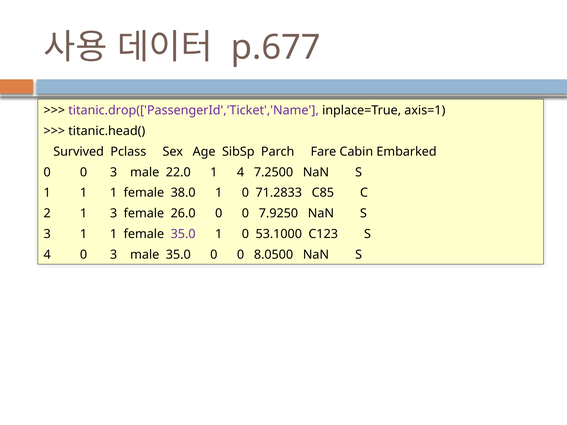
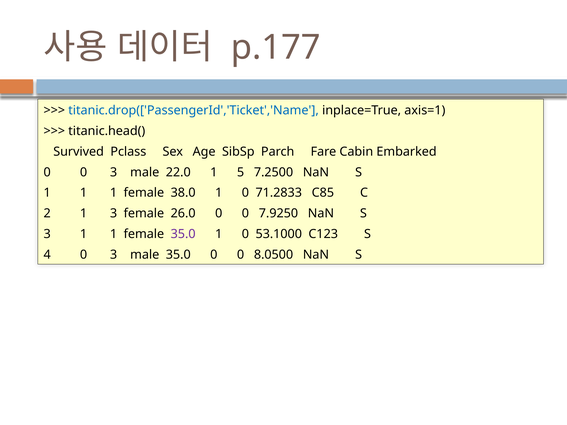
p.677: p.677 -> p.177
titanic.drop(['PassengerId','Ticket','Name colour: purple -> blue
1 4: 4 -> 5
